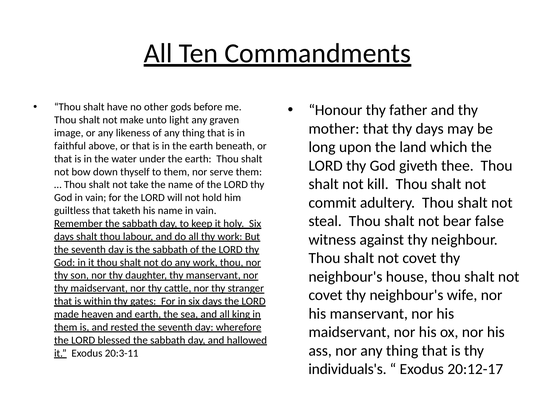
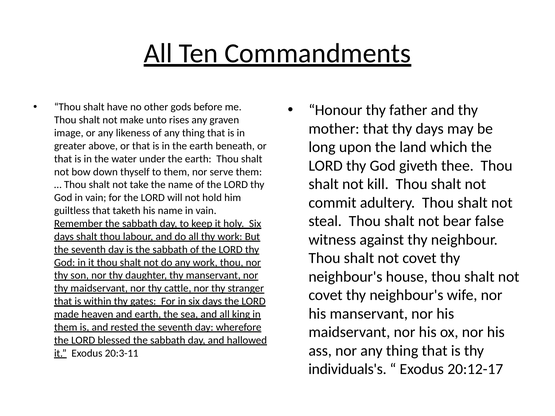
light: light -> rises
faithful: faithful -> greater
